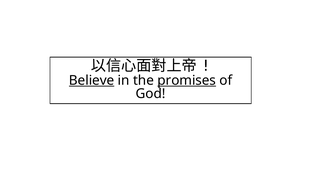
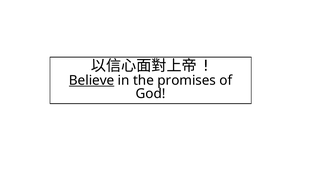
promises underline: present -> none
